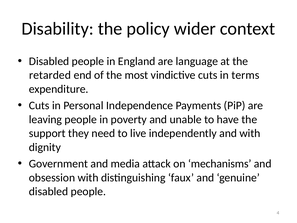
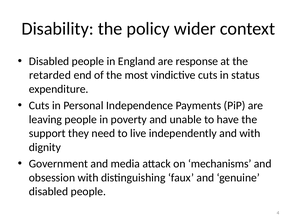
language: language -> response
terms: terms -> status
